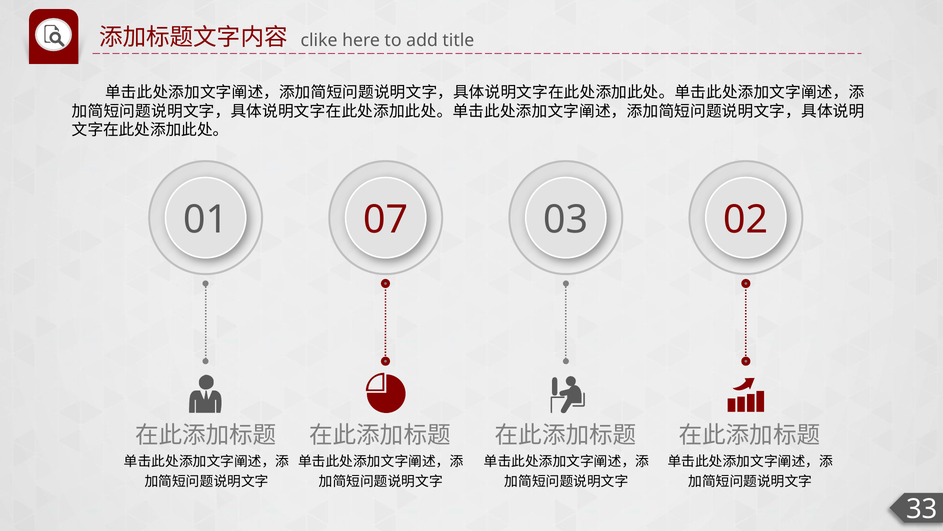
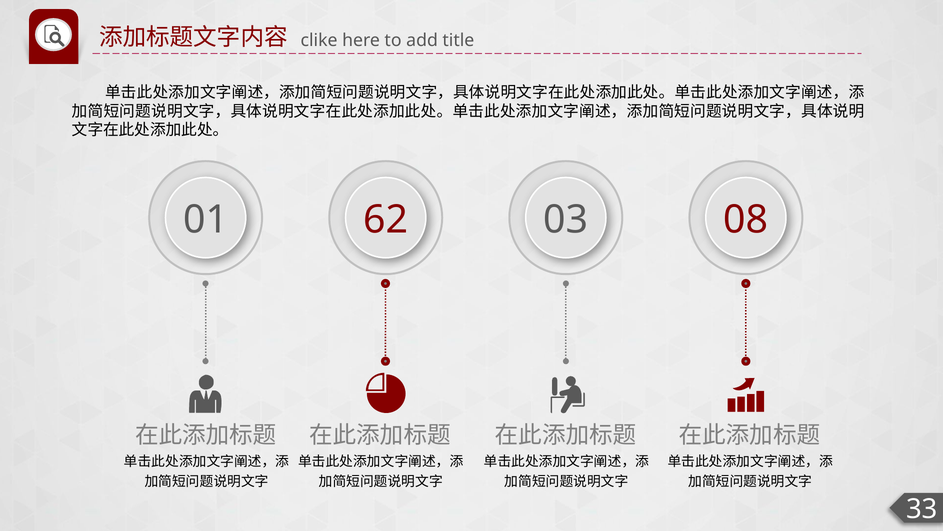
07: 07 -> 62
02: 02 -> 08
